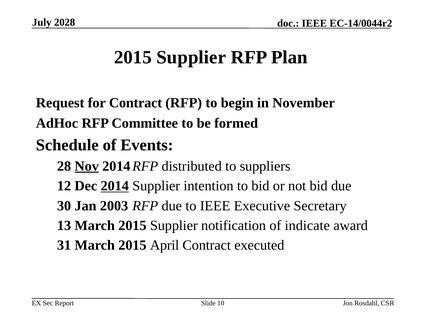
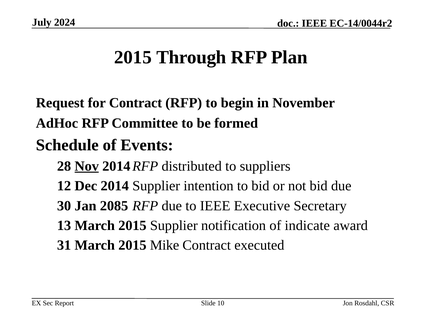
2028: 2028 -> 2024
Supplier at (191, 58): Supplier -> Through
2014 underline: present -> none
2003: 2003 -> 2085
April: April -> Mike
